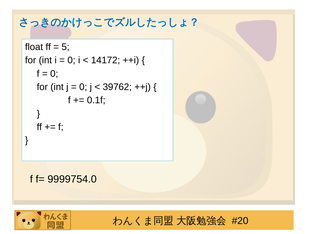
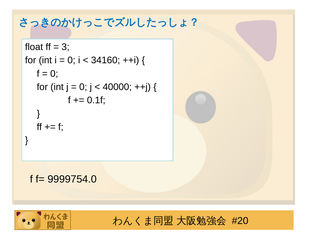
5: 5 -> 3
14172: 14172 -> 34160
39762: 39762 -> 40000
